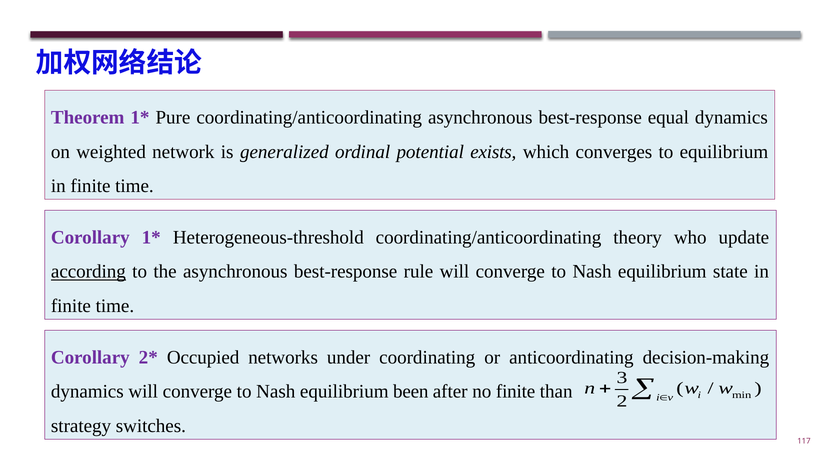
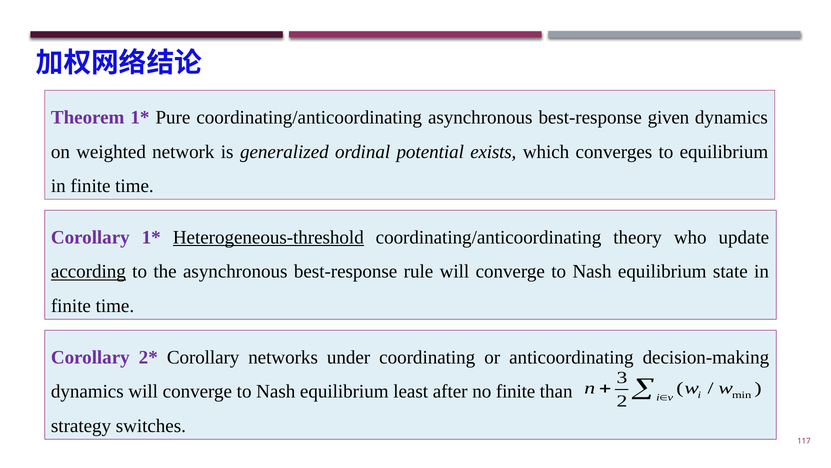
equal: equal -> given
Heterogeneous-threshold underline: none -> present
Occupied at (203, 357): Occupied -> Corollary
been: been -> least
